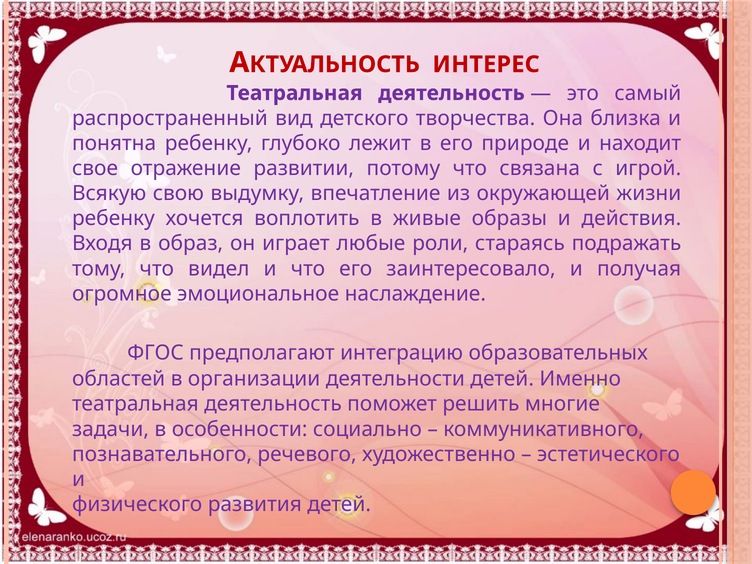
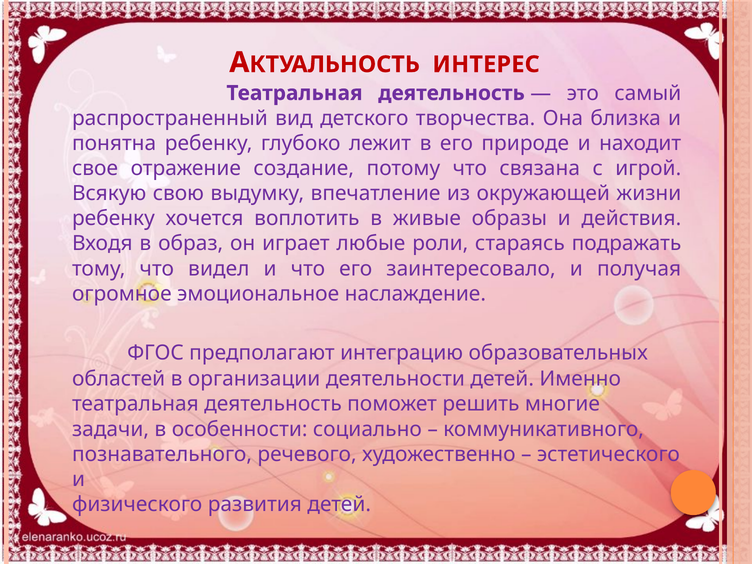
развитии: развитии -> создание
